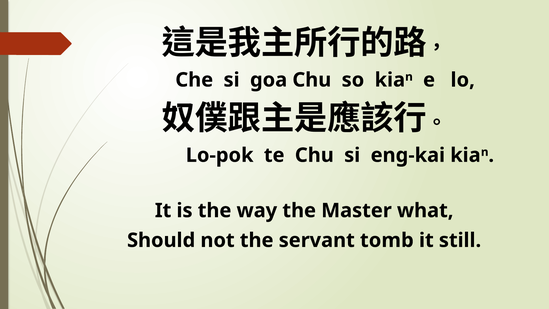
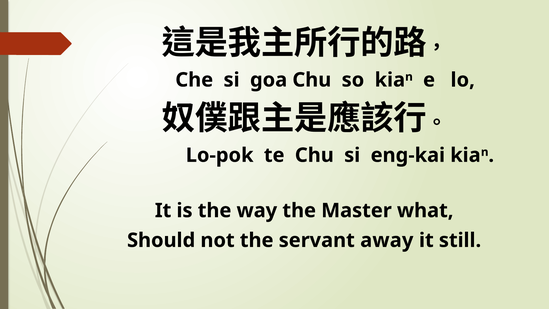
tomb: tomb -> away
